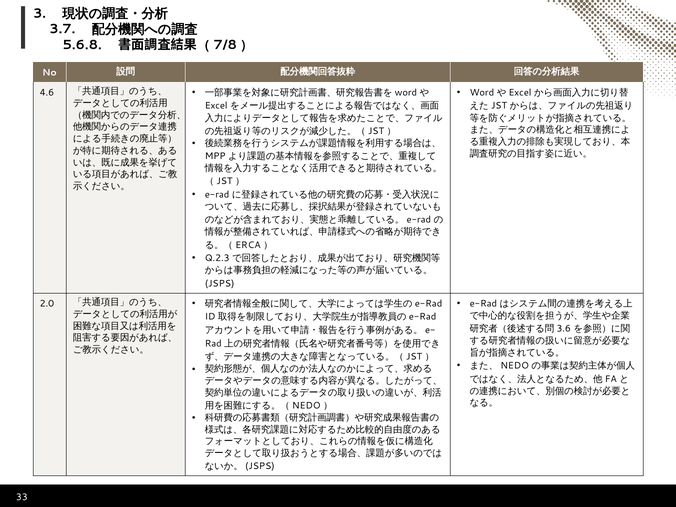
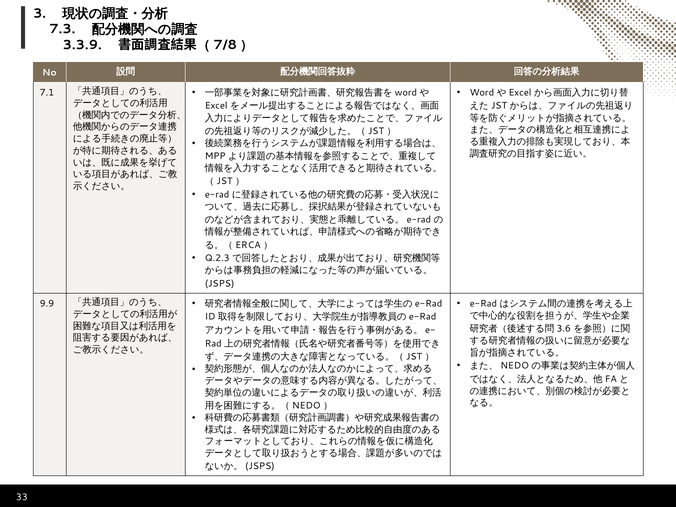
3.7: 3.7 -> 7.3
5.6.8: 5.6.8 -> 3.3.9
4.6: 4.6 -> 7.1
2.0: 2.0 -> 9.9
